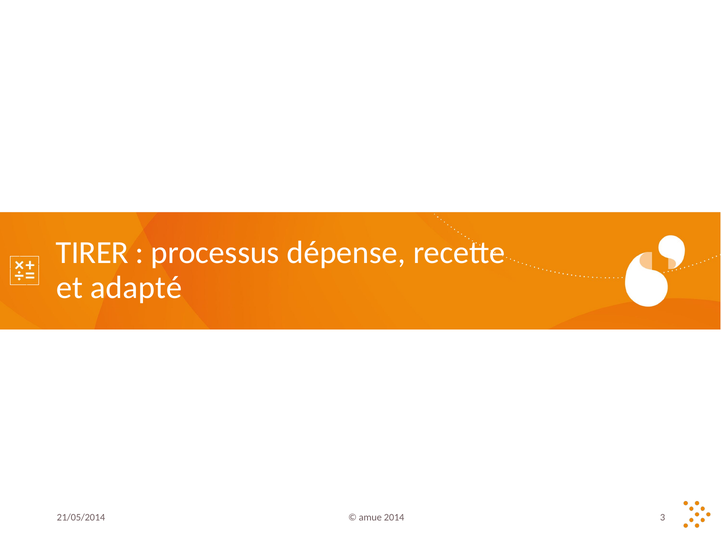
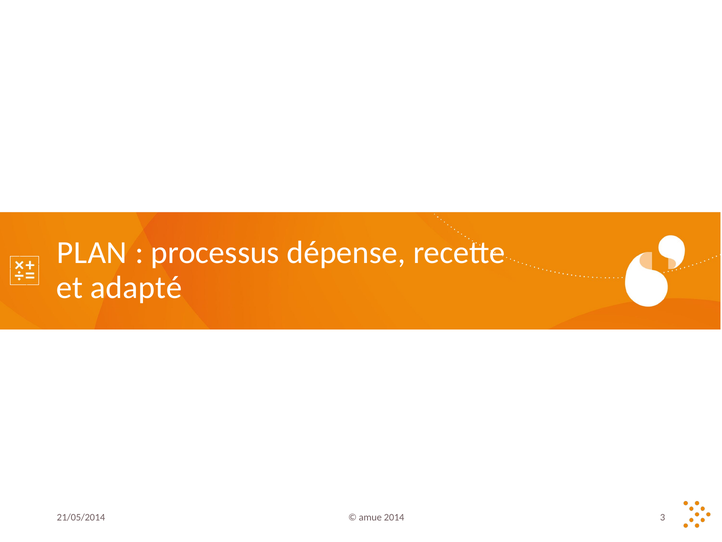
TIRER: TIRER -> PLAN
